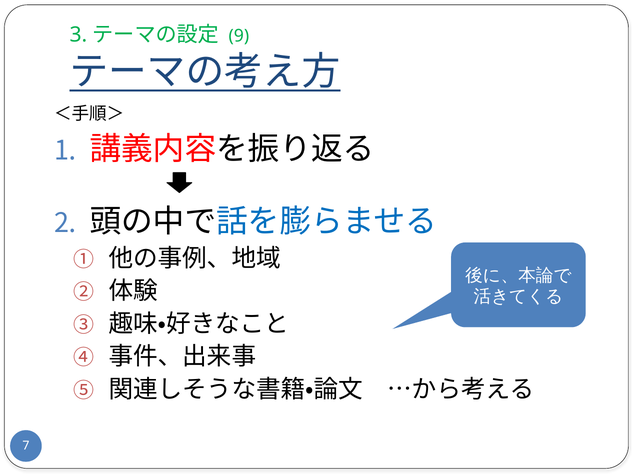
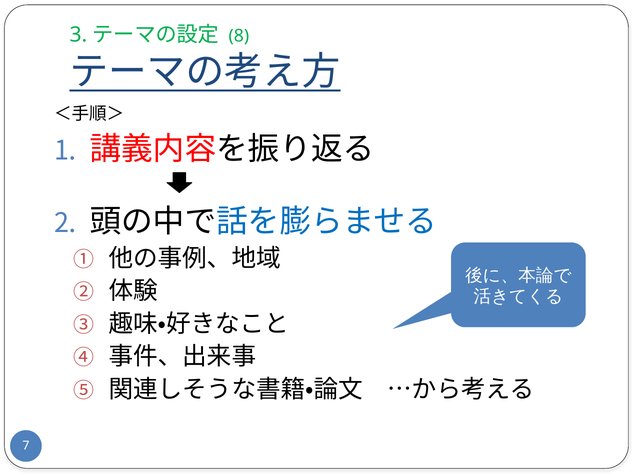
9: 9 -> 8
